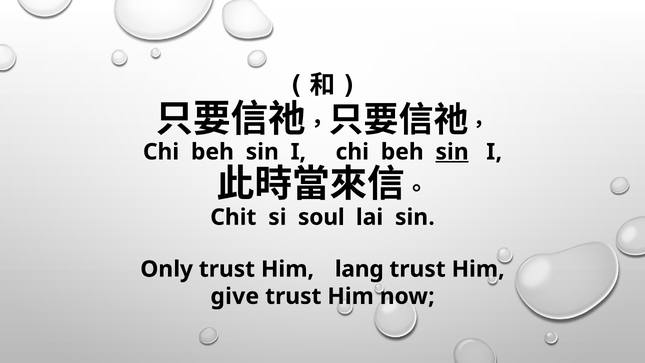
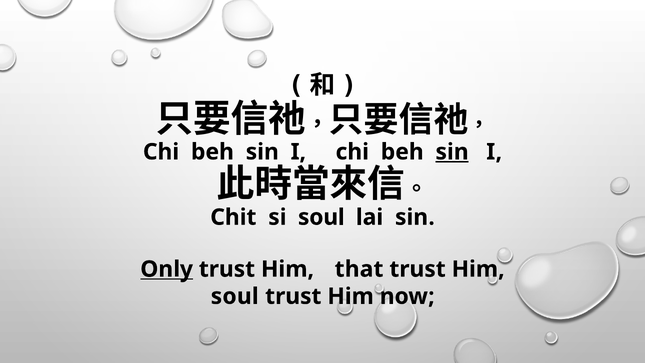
Only underline: none -> present
lang: lang -> that
give at (235, 296): give -> soul
